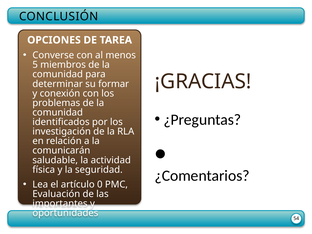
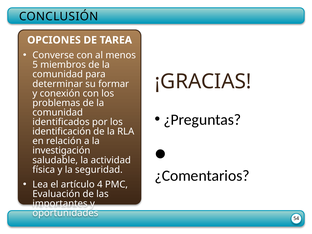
investigación: investigación -> identificación
comunicarán: comunicarán -> investigación
0: 0 -> 4
